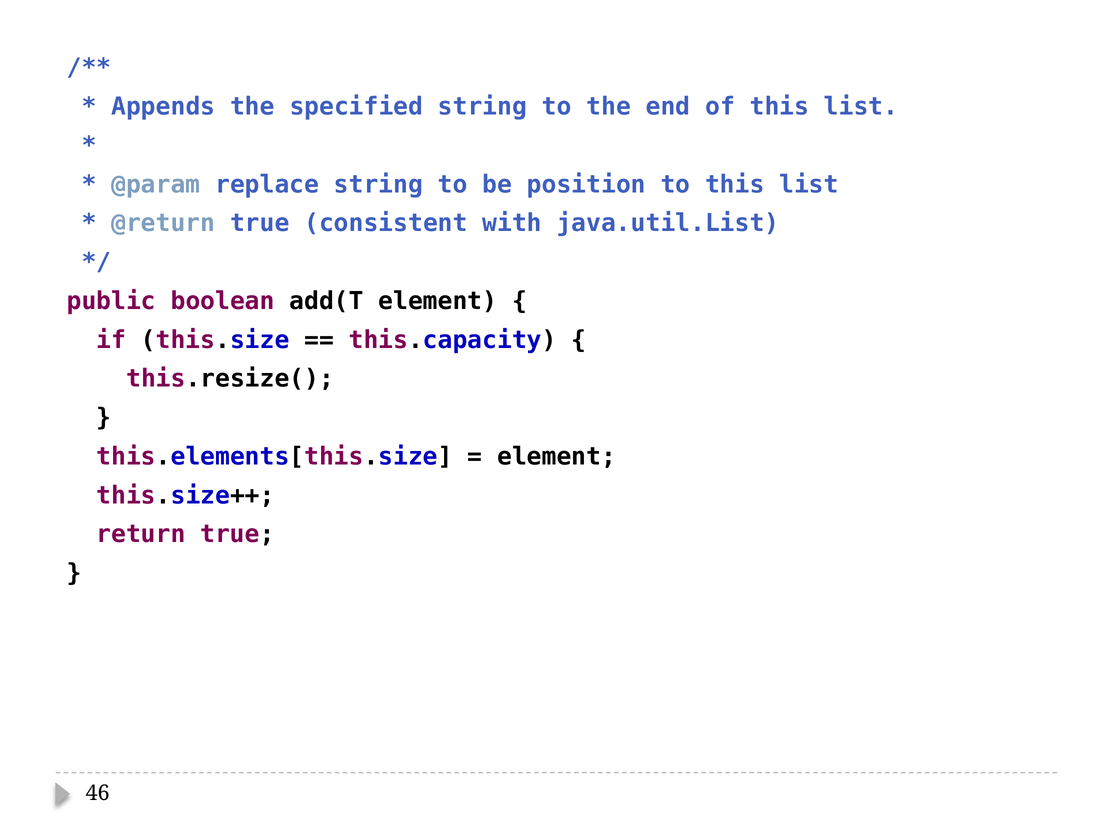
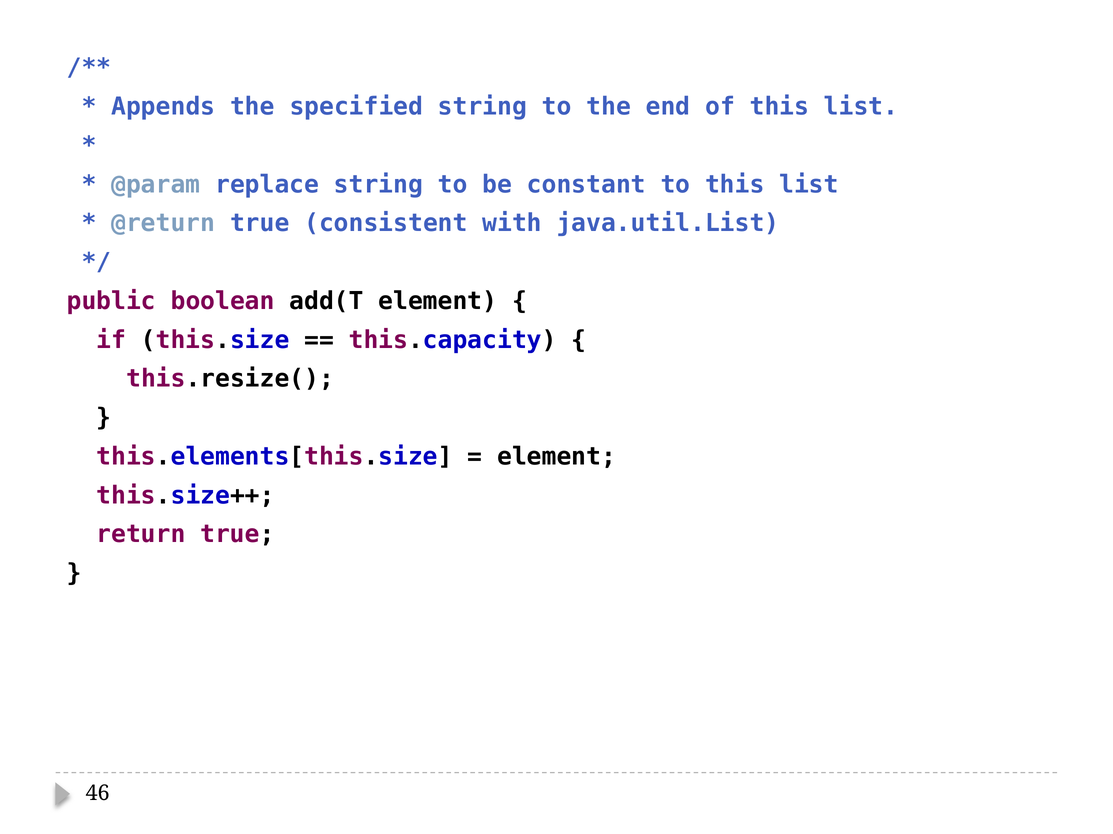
position: position -> constant
